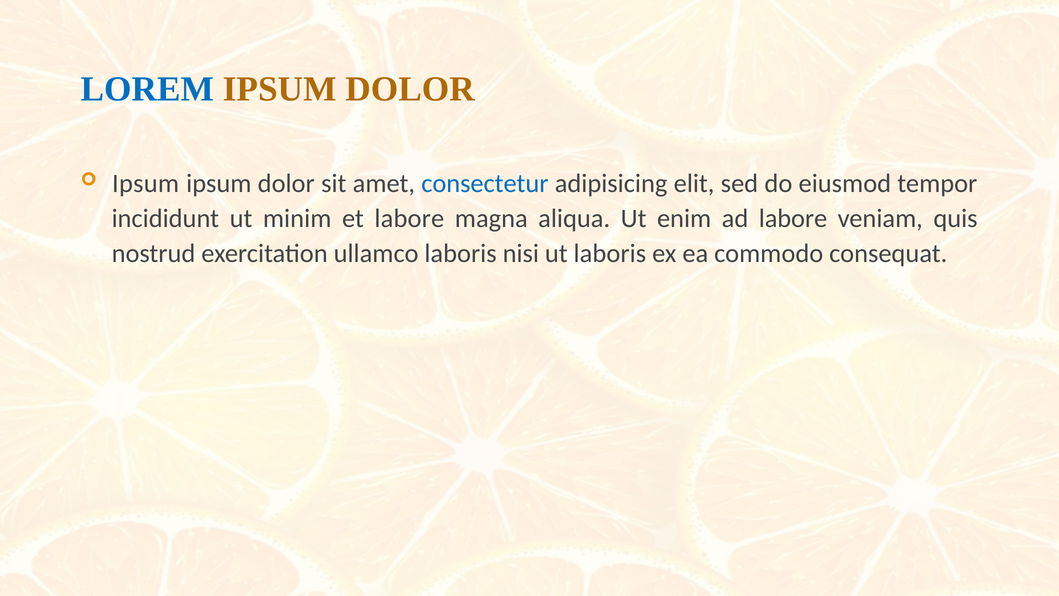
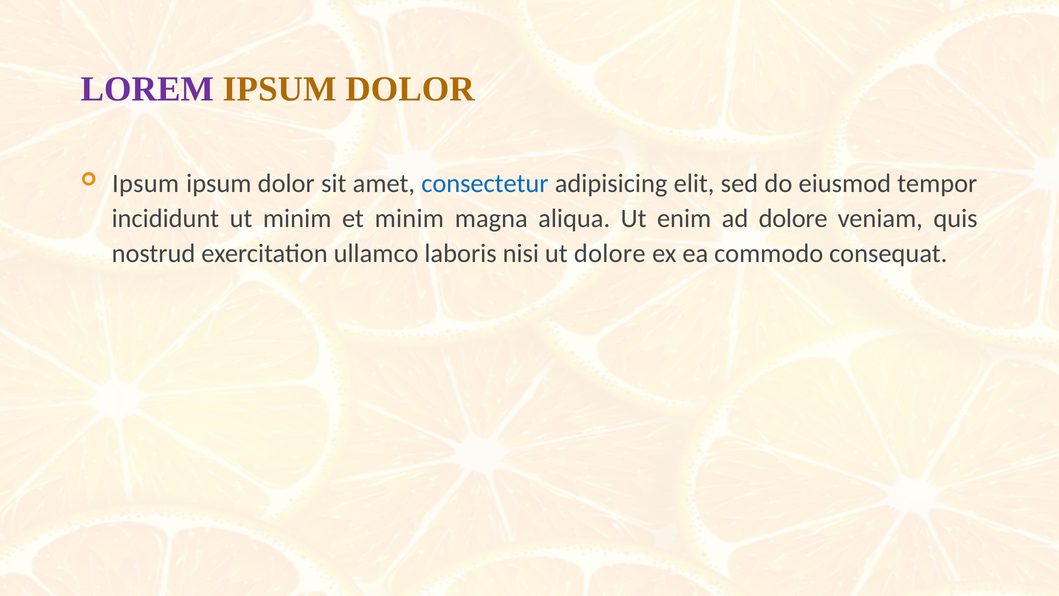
LOREM colour: blue -> purple
et labore: labore -> minim
ad labore: labore -> dolore
ut laboris: laboris -> dolore
